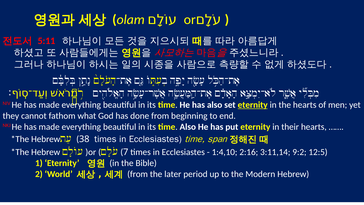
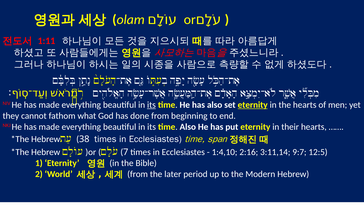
5:11: 5:11 -> 1:11
its at (151, 105) underline: none -> present
9:2: 9:2 -> 9:7
